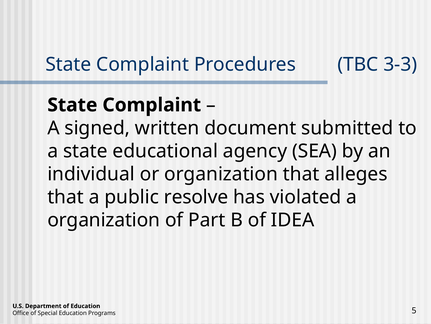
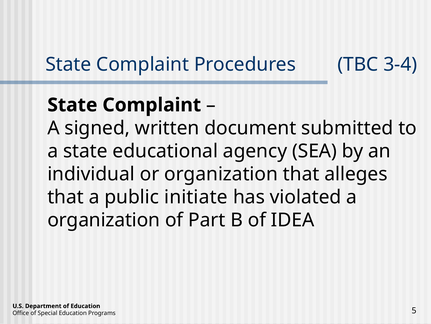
3-3: 3-3 -> 3-4
resolve: resolve -> initiate
